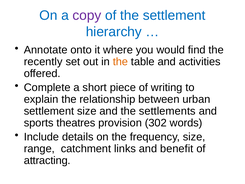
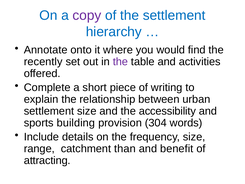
the at (120, 62) colour: orange -> purple
settlements: settlements -> accessibility
theatres: theatres -> building
302: 302 -> 304
links: links -> than
